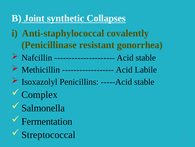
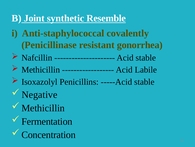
Collapses: Collapses -> Resemble
Complex: Complex -> Negative
Salmonella at (43, 108): Salmonella -> Methicillin
Streptococcal: Streptococcal -> Concentration
